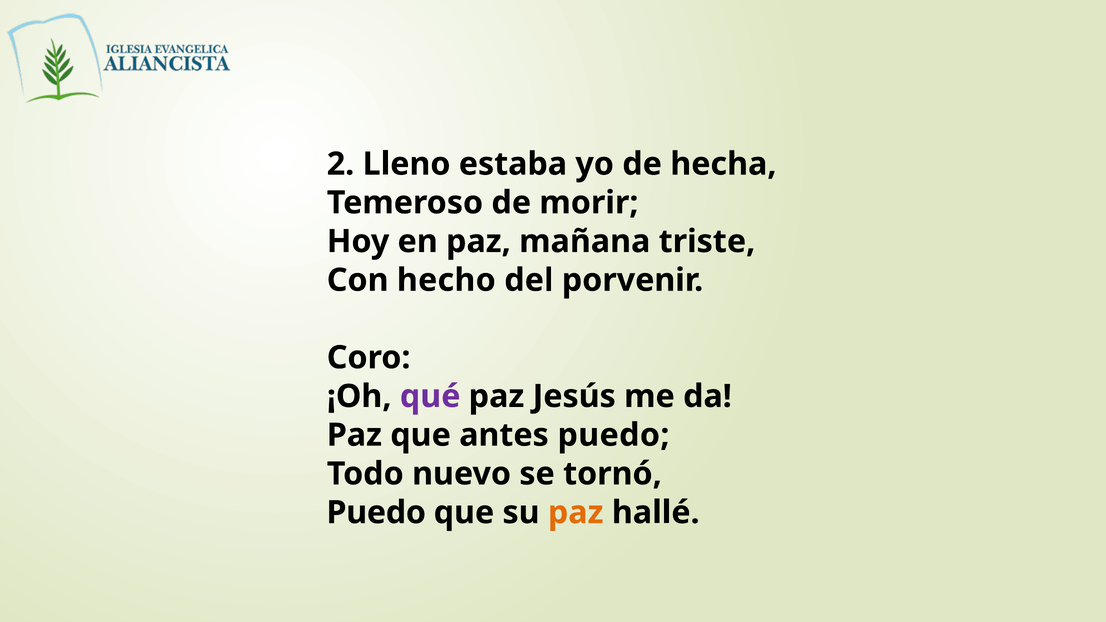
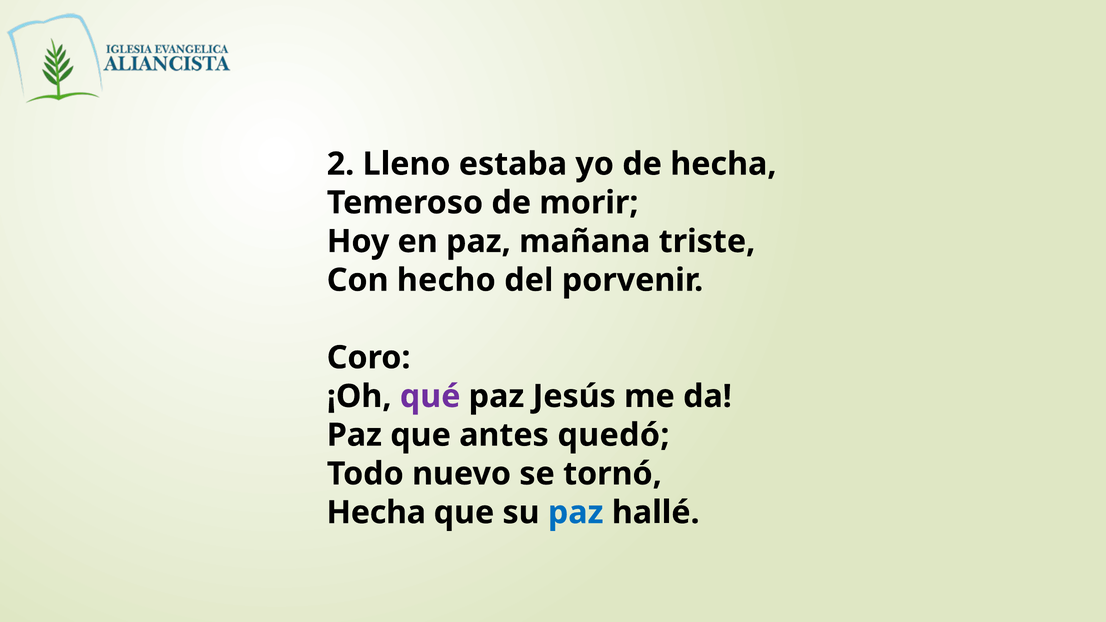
antes puedo: puedo -> quedó
Puedo at (376, 513): Puedo -> Hecha
paz at (576, 513) colour: orange -> blue
